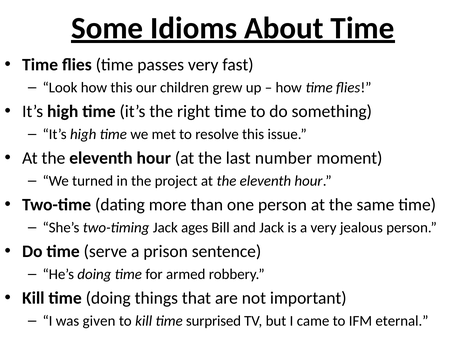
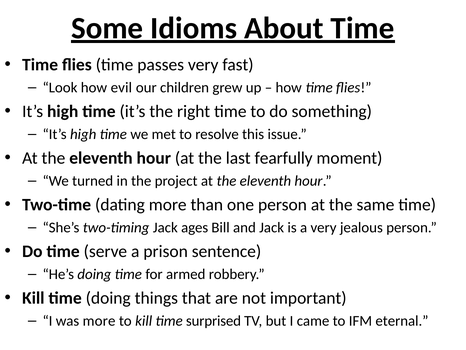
how this: this -> evil
number: number -> fearfully
was given: given -> more
